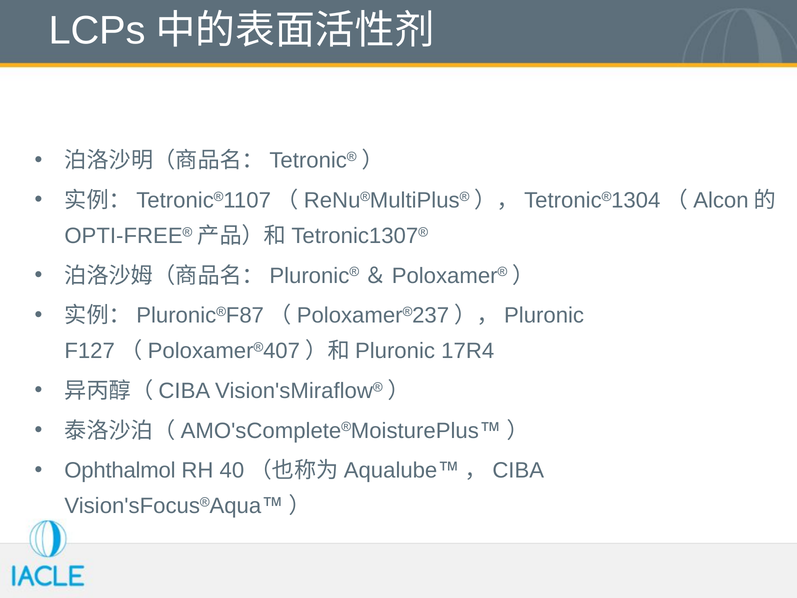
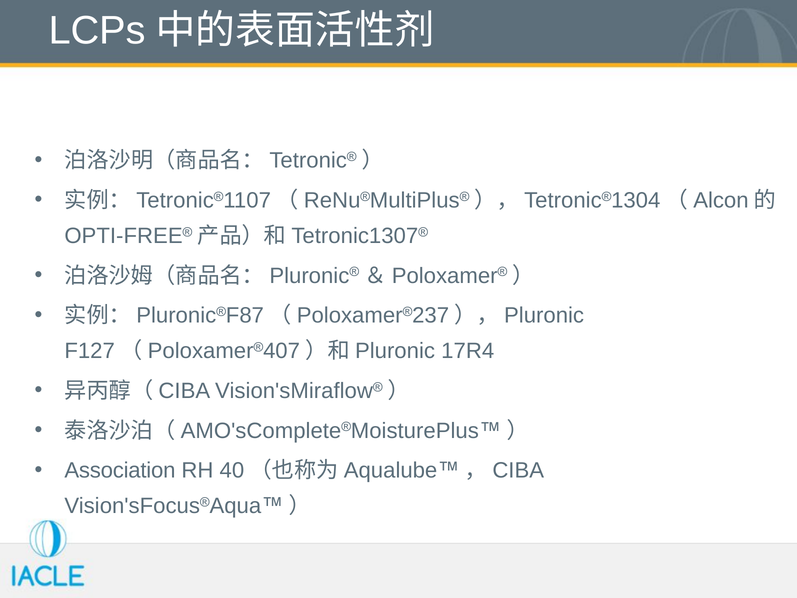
Ophthalmol: Ophthalmol -> Association
